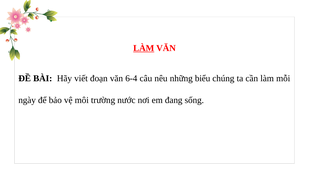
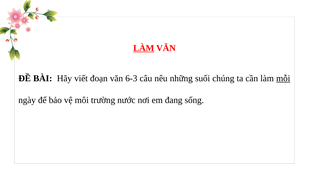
6-4: 6-4 -> 6-3
biểu: biểu -> suối
mỗi underline: none -> present
